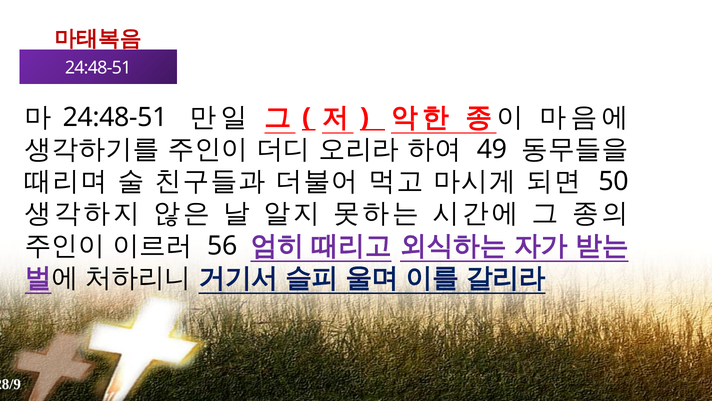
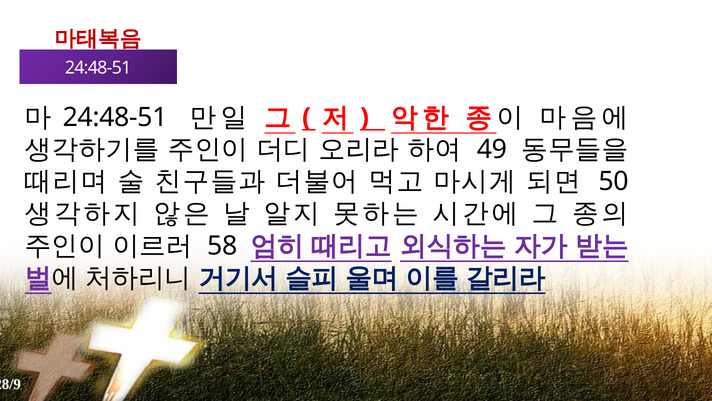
56: 56 -> 58
